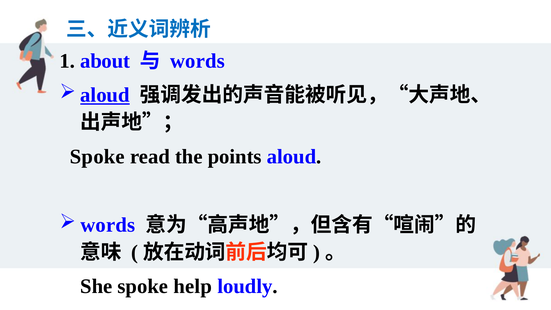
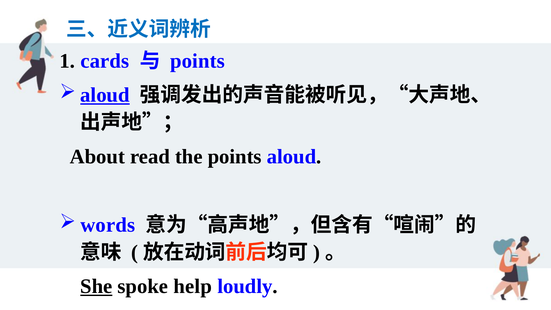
about: about -> cards
words at (198, 61): words -> points
Spoke at (97, 157): Spoke -> About
She underline: none -> present
